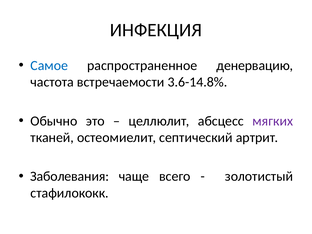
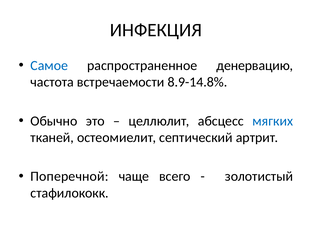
3.6-14.8%: 3.6-14.8% -> 8.9-14.8%
мягких colour: purple -> blue
Заболевания: Заболевания -> Поперечной
